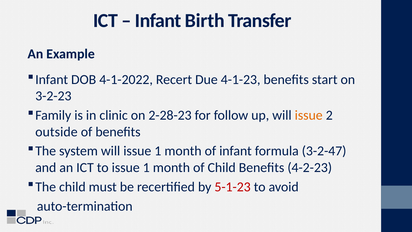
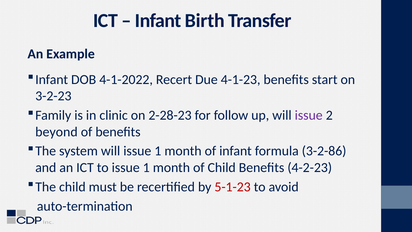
issue at (309, 115) colour: orange -> purple
outside: outside -> beyond
3-2-47: 3-2-47 -> 3-2-86
